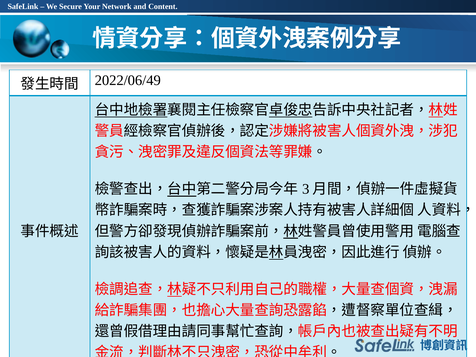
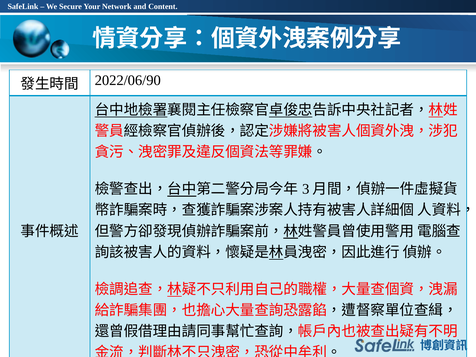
2022/06/49: 2022/06/49 -> 2022/06/90
